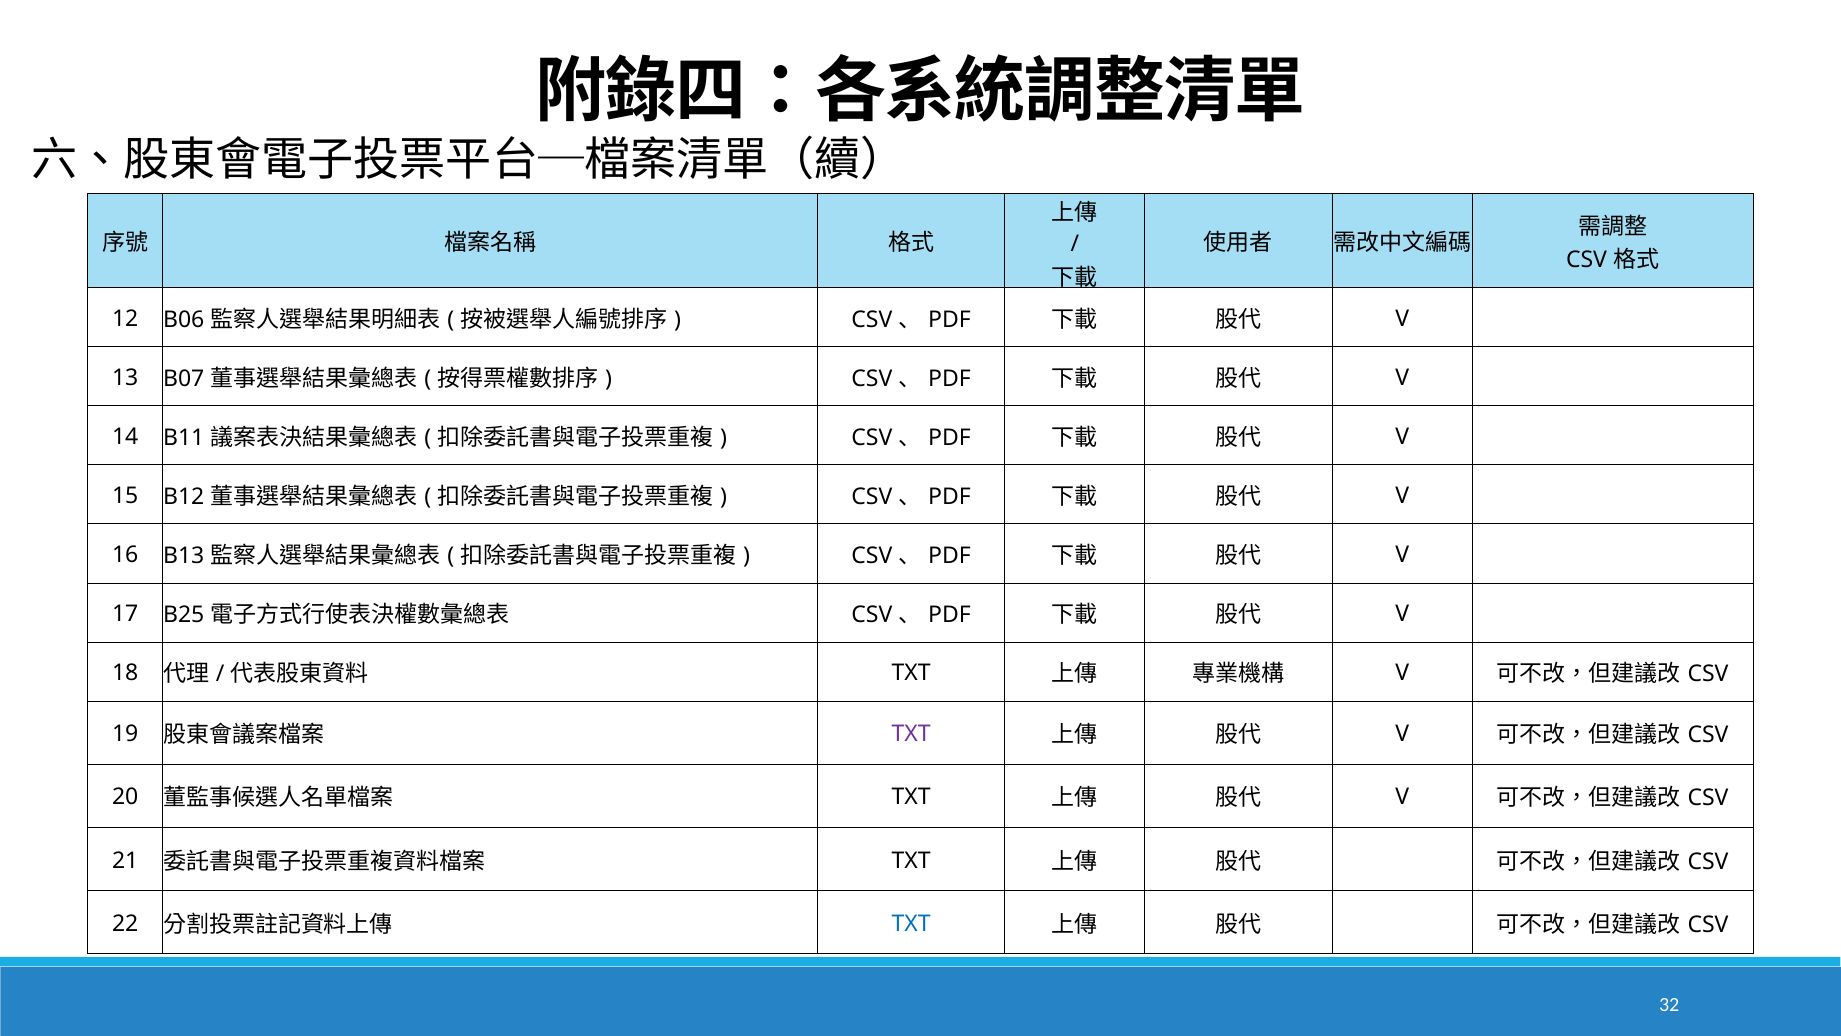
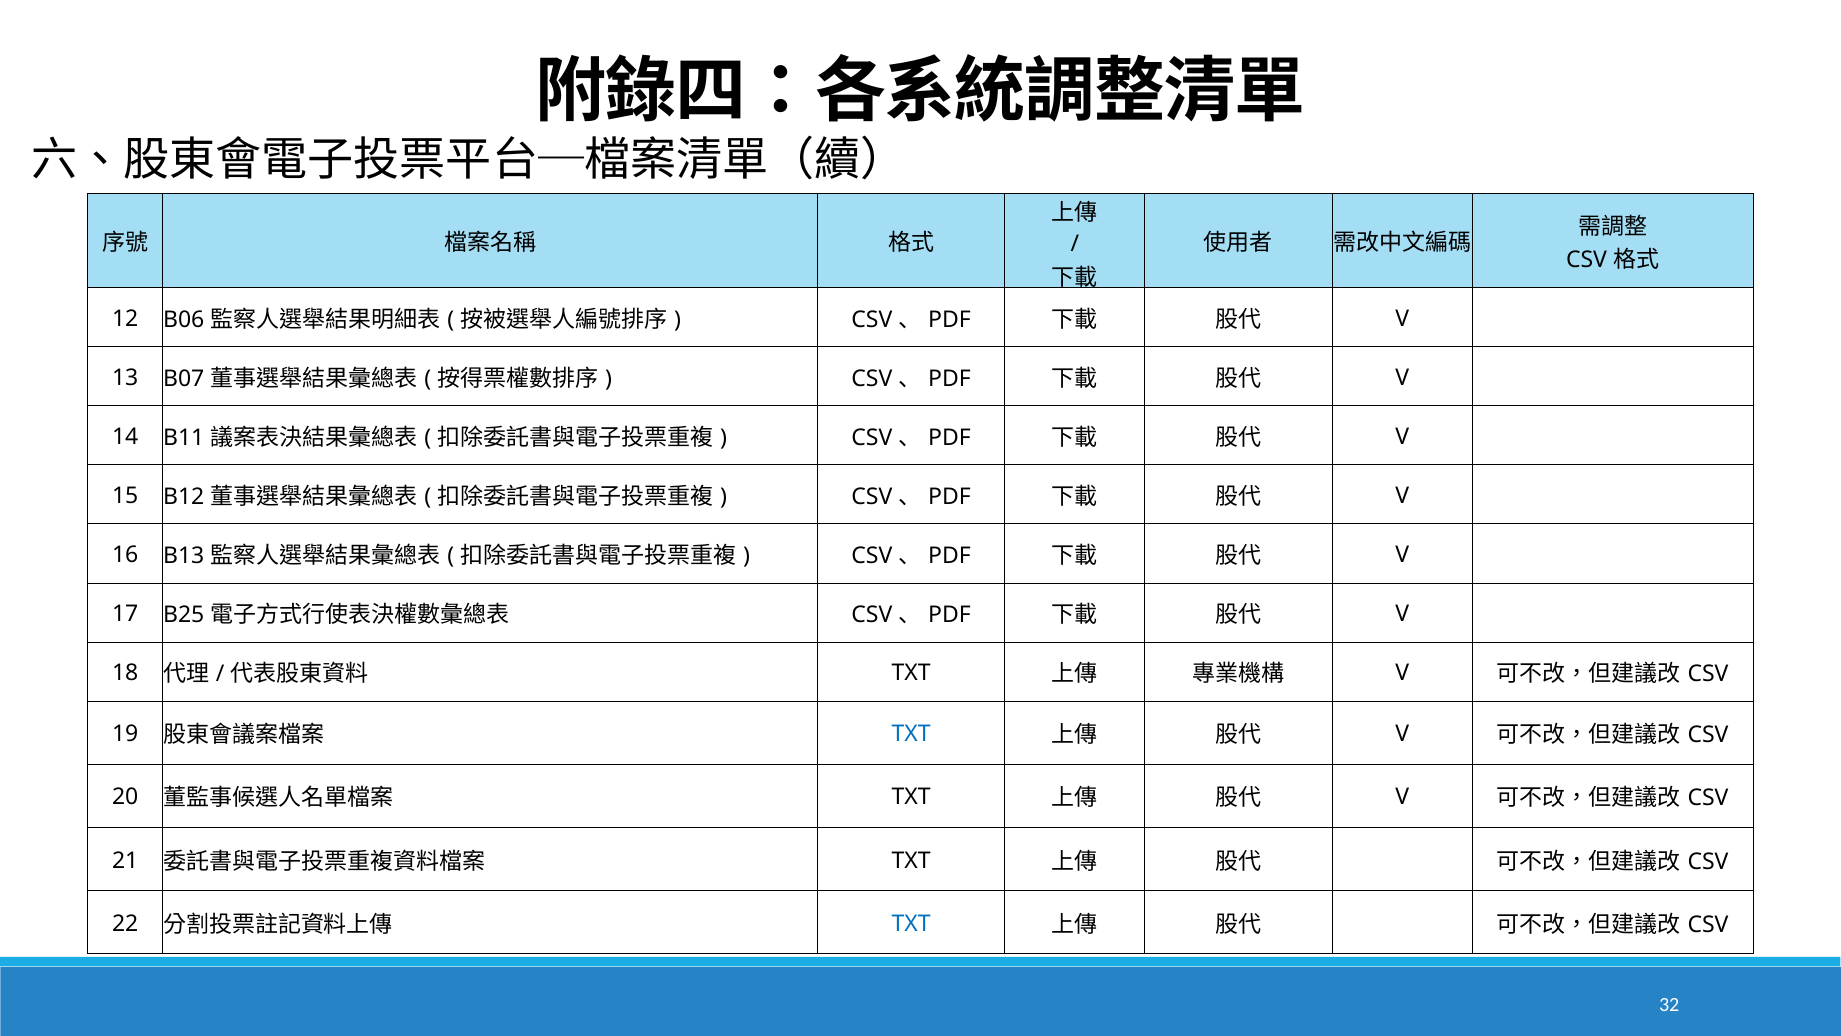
TXT at (911, 734) colour: purple -> blue
